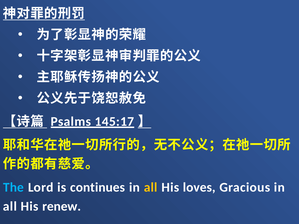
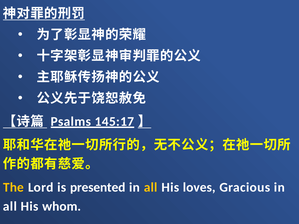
The colour: light blue -> yellow
continues: continues -> presented
renew: renew -> whom
